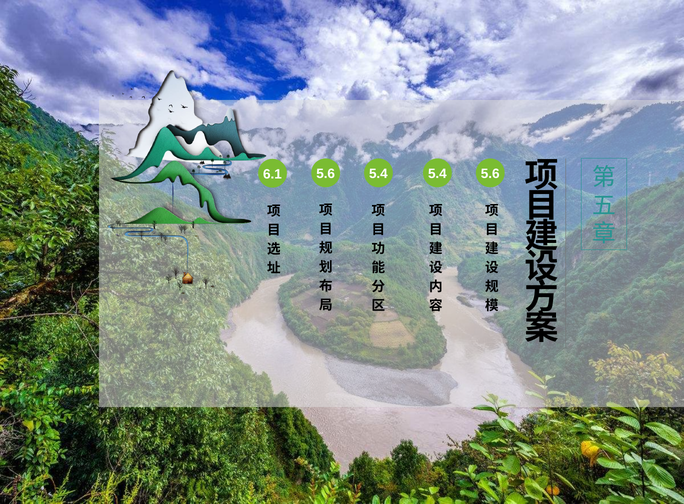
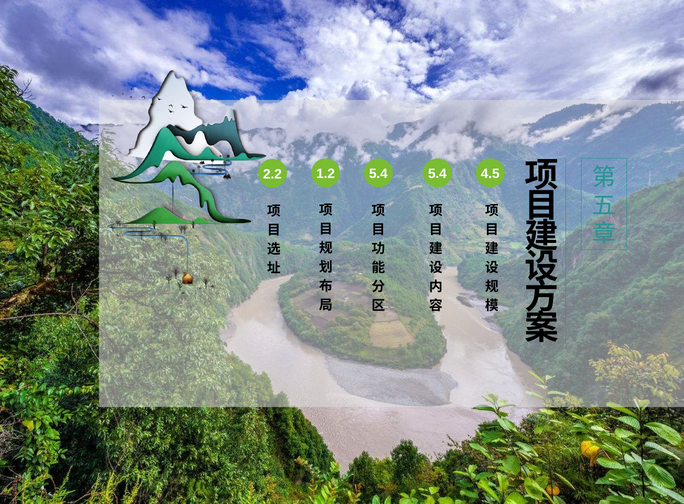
5.6 at (326, 174): 5.6 -> 1.2
5.4 5.6: 5.6 -> 4.5
6.1: 6.1 -> 2.2
